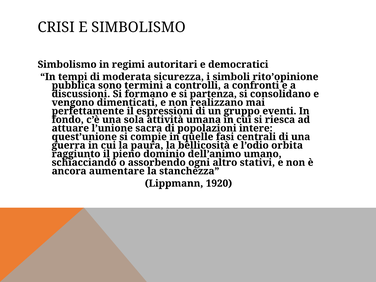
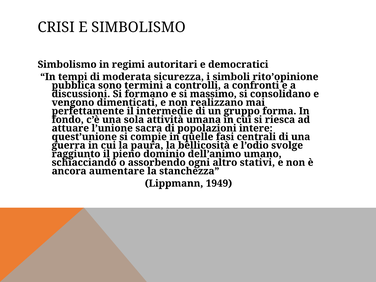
partenza: partenza -> massimo
espressioni: espressioni -> intermedie
eventi: eventi -> forma
orbita: orbita -> svolge
1920: 1920 -> 1949
